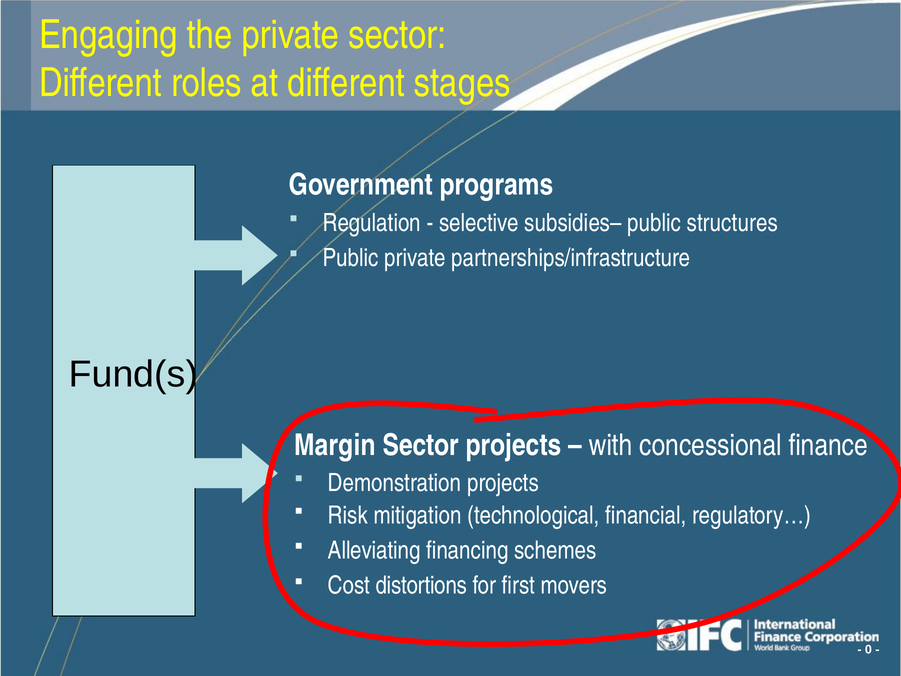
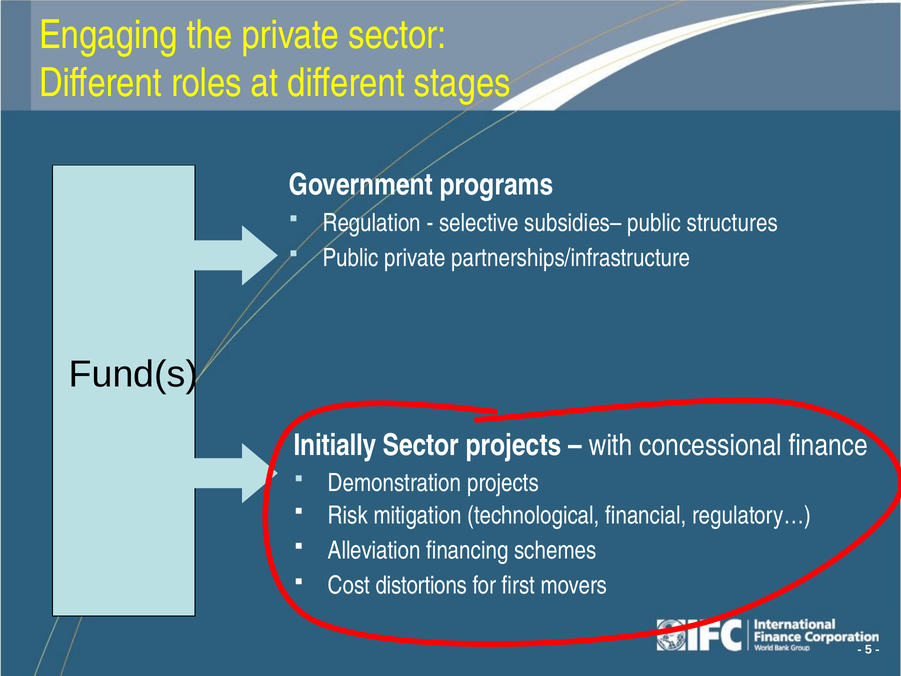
Margin: Margin -> Initially
Alleviating: Alleviating -> Alleviation
0: 0 -> 5
